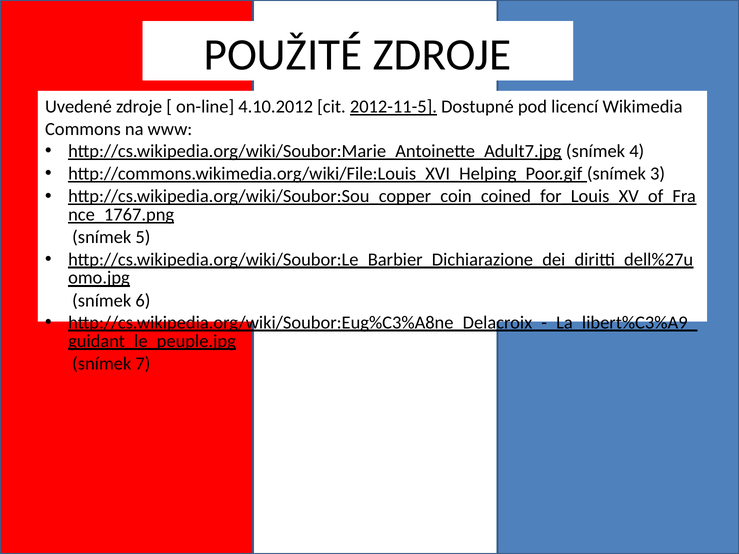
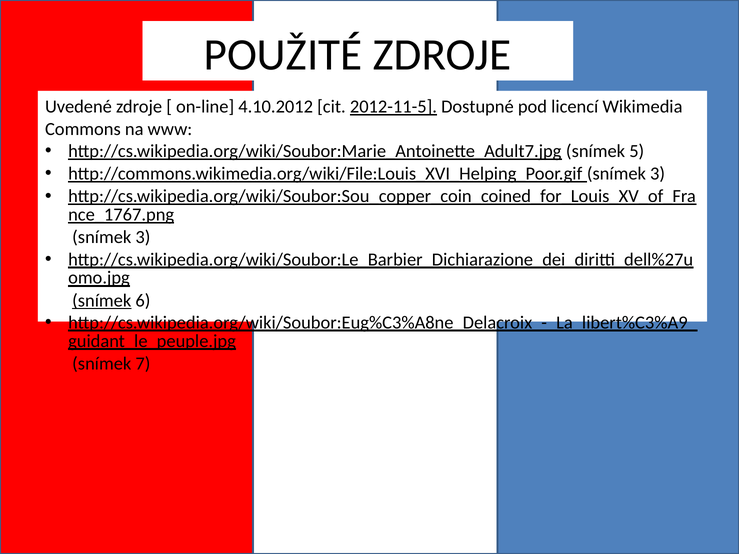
4: 4 -> 5
5 at (143, 237): 5 -> 3
snímek at (102, 301) underline: none -> present
